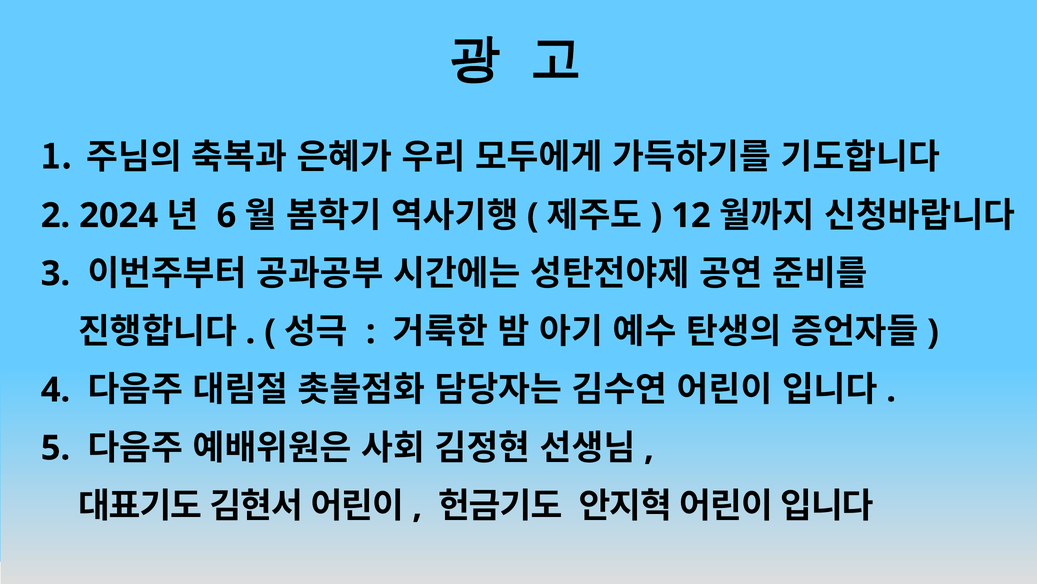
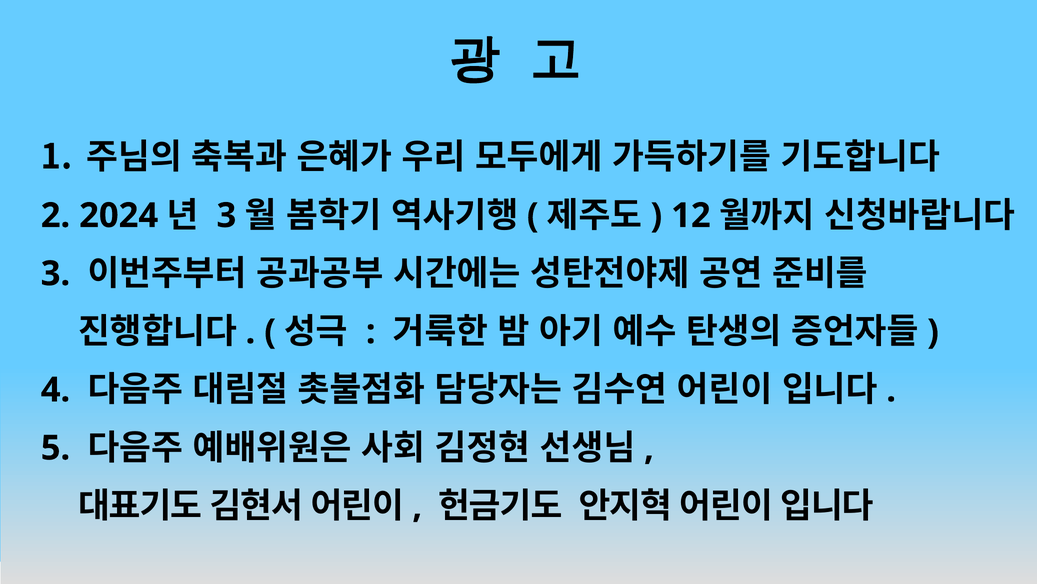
6 at (226, 215): 6 -> 3
